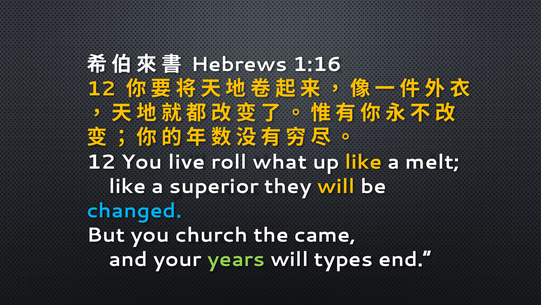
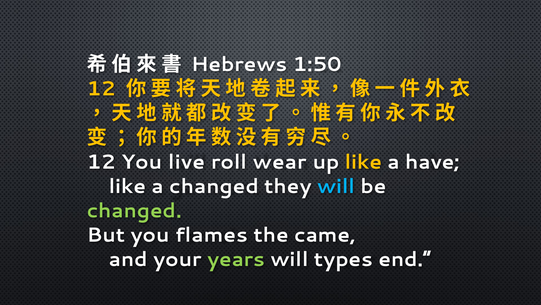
1:16: 1:16 -> 1:50
what: what -> wear
melt: melt -> have
a superior: superior -> changed
will at (336, 186) colour: yellow -> light blue
changed at (134, 210) colour: light blue -> light green
church: church -> flames
